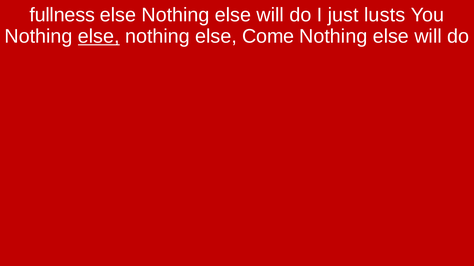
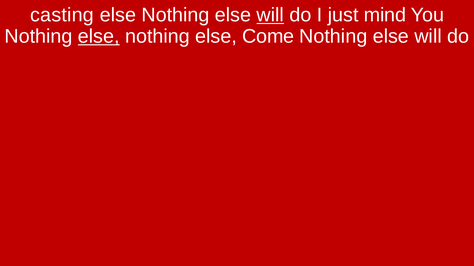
fullness: fullness -> casting
will at (270, 15) underline: none -> present
lusts: lusts -> mind
